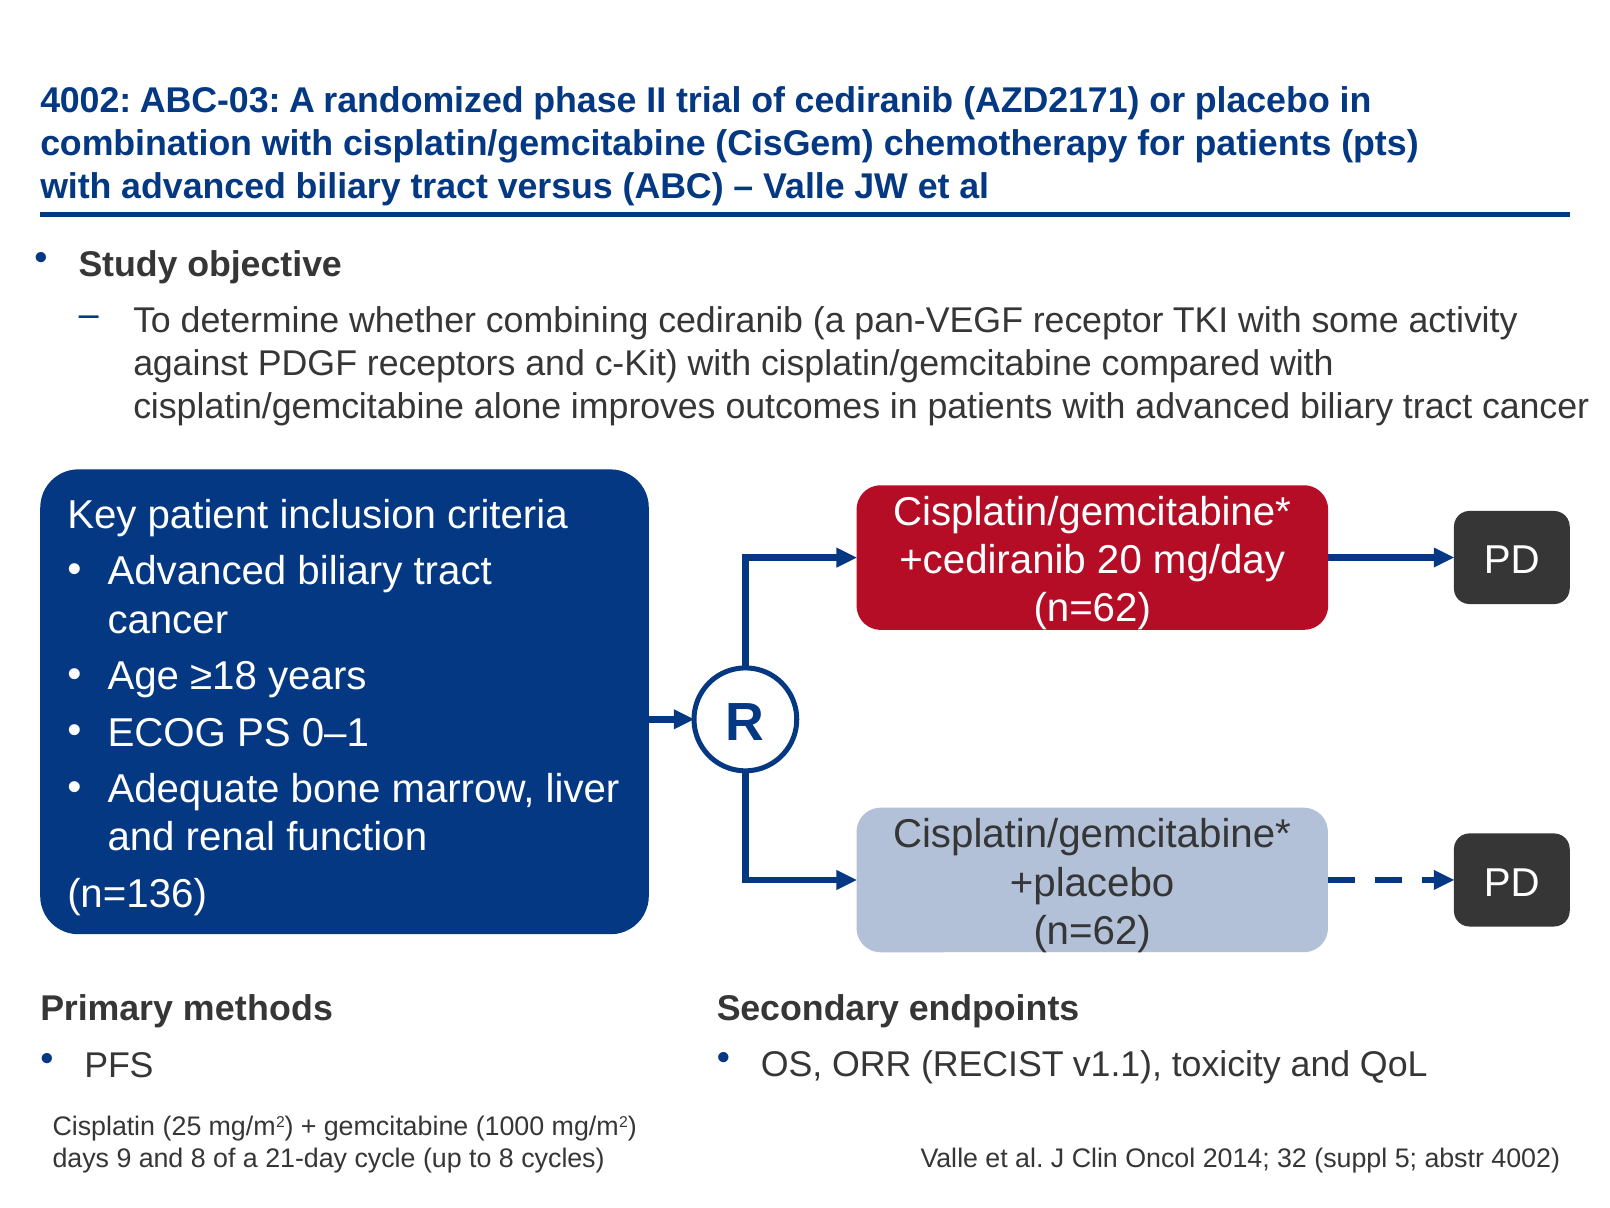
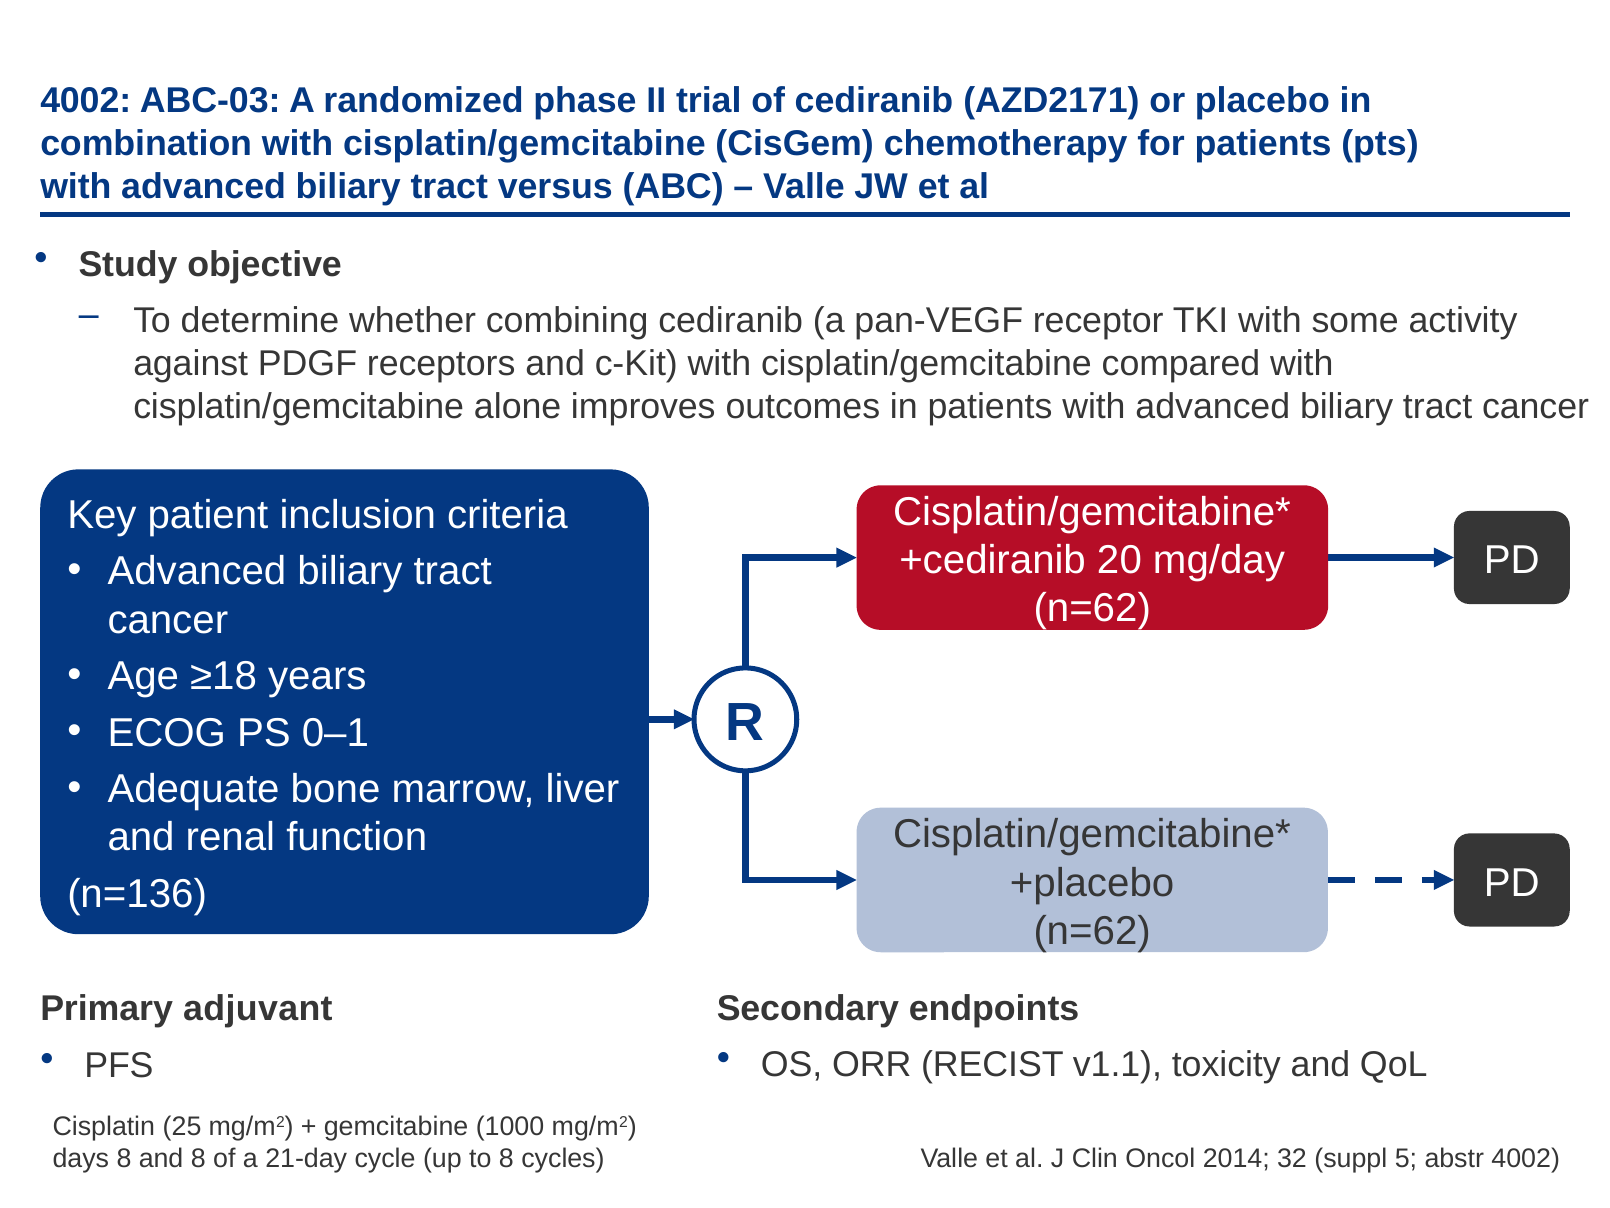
methods: methods -> adjuvant
days 9: 9 -> 8
